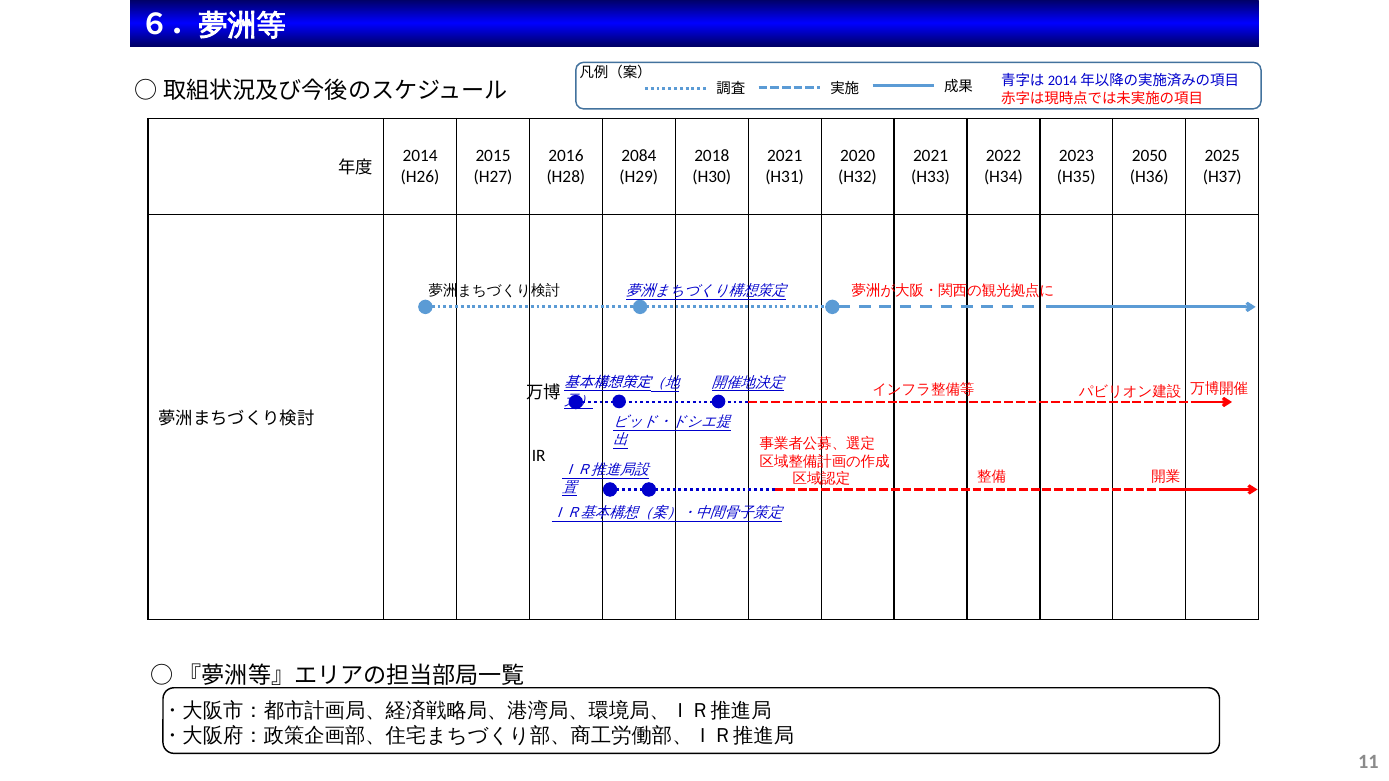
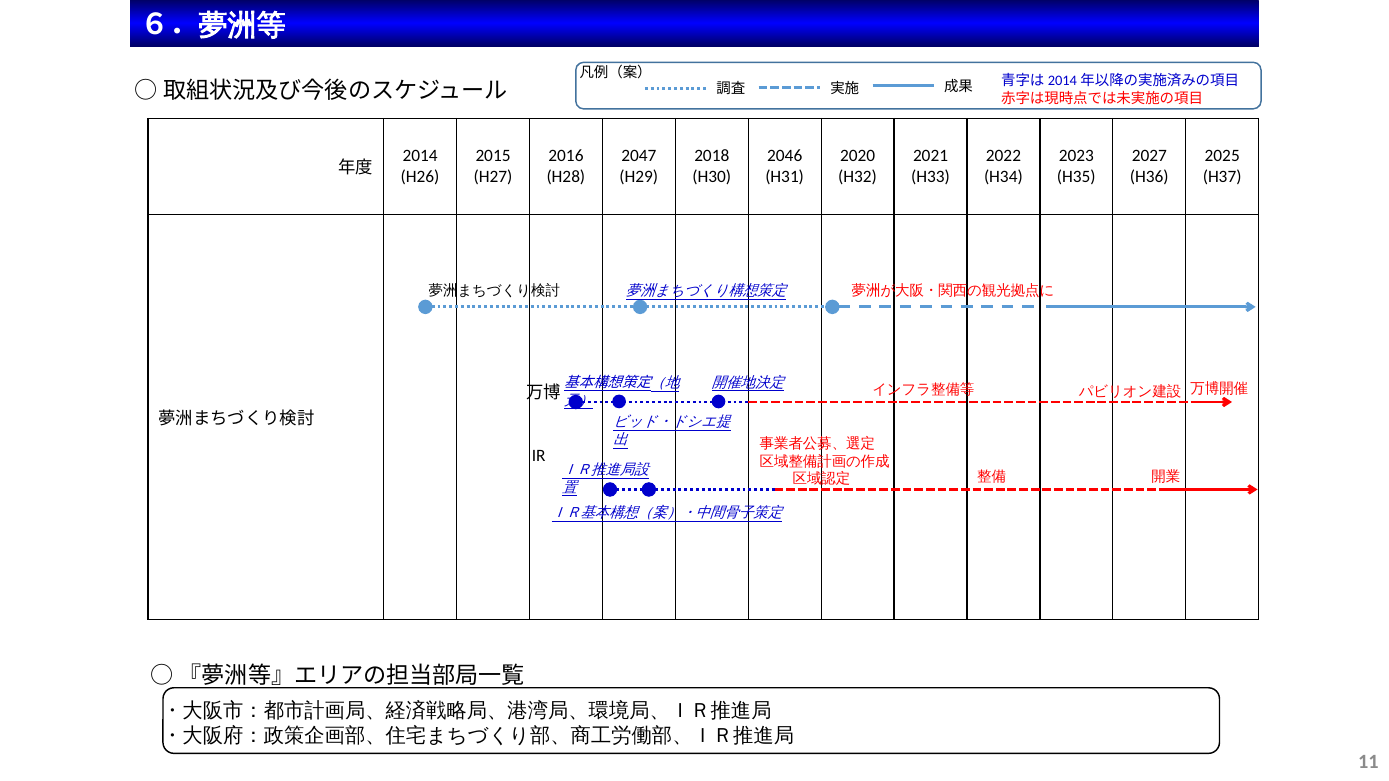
2084: 2084 -> 2047
2021 at (785, 156): 2021 -> 2046
2050: 2050 -> 2027
